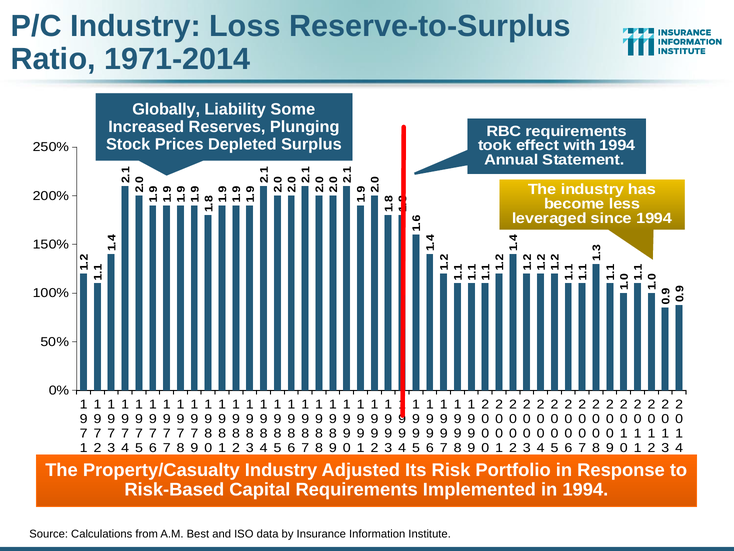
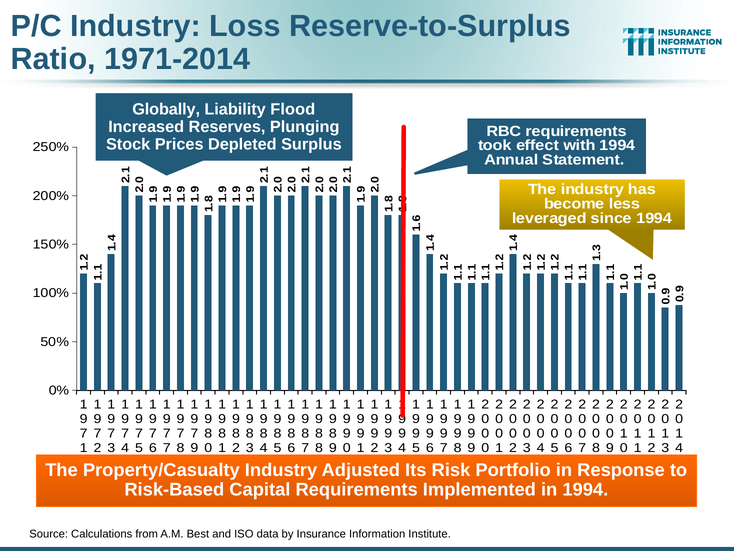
Some: Some -> Flood
